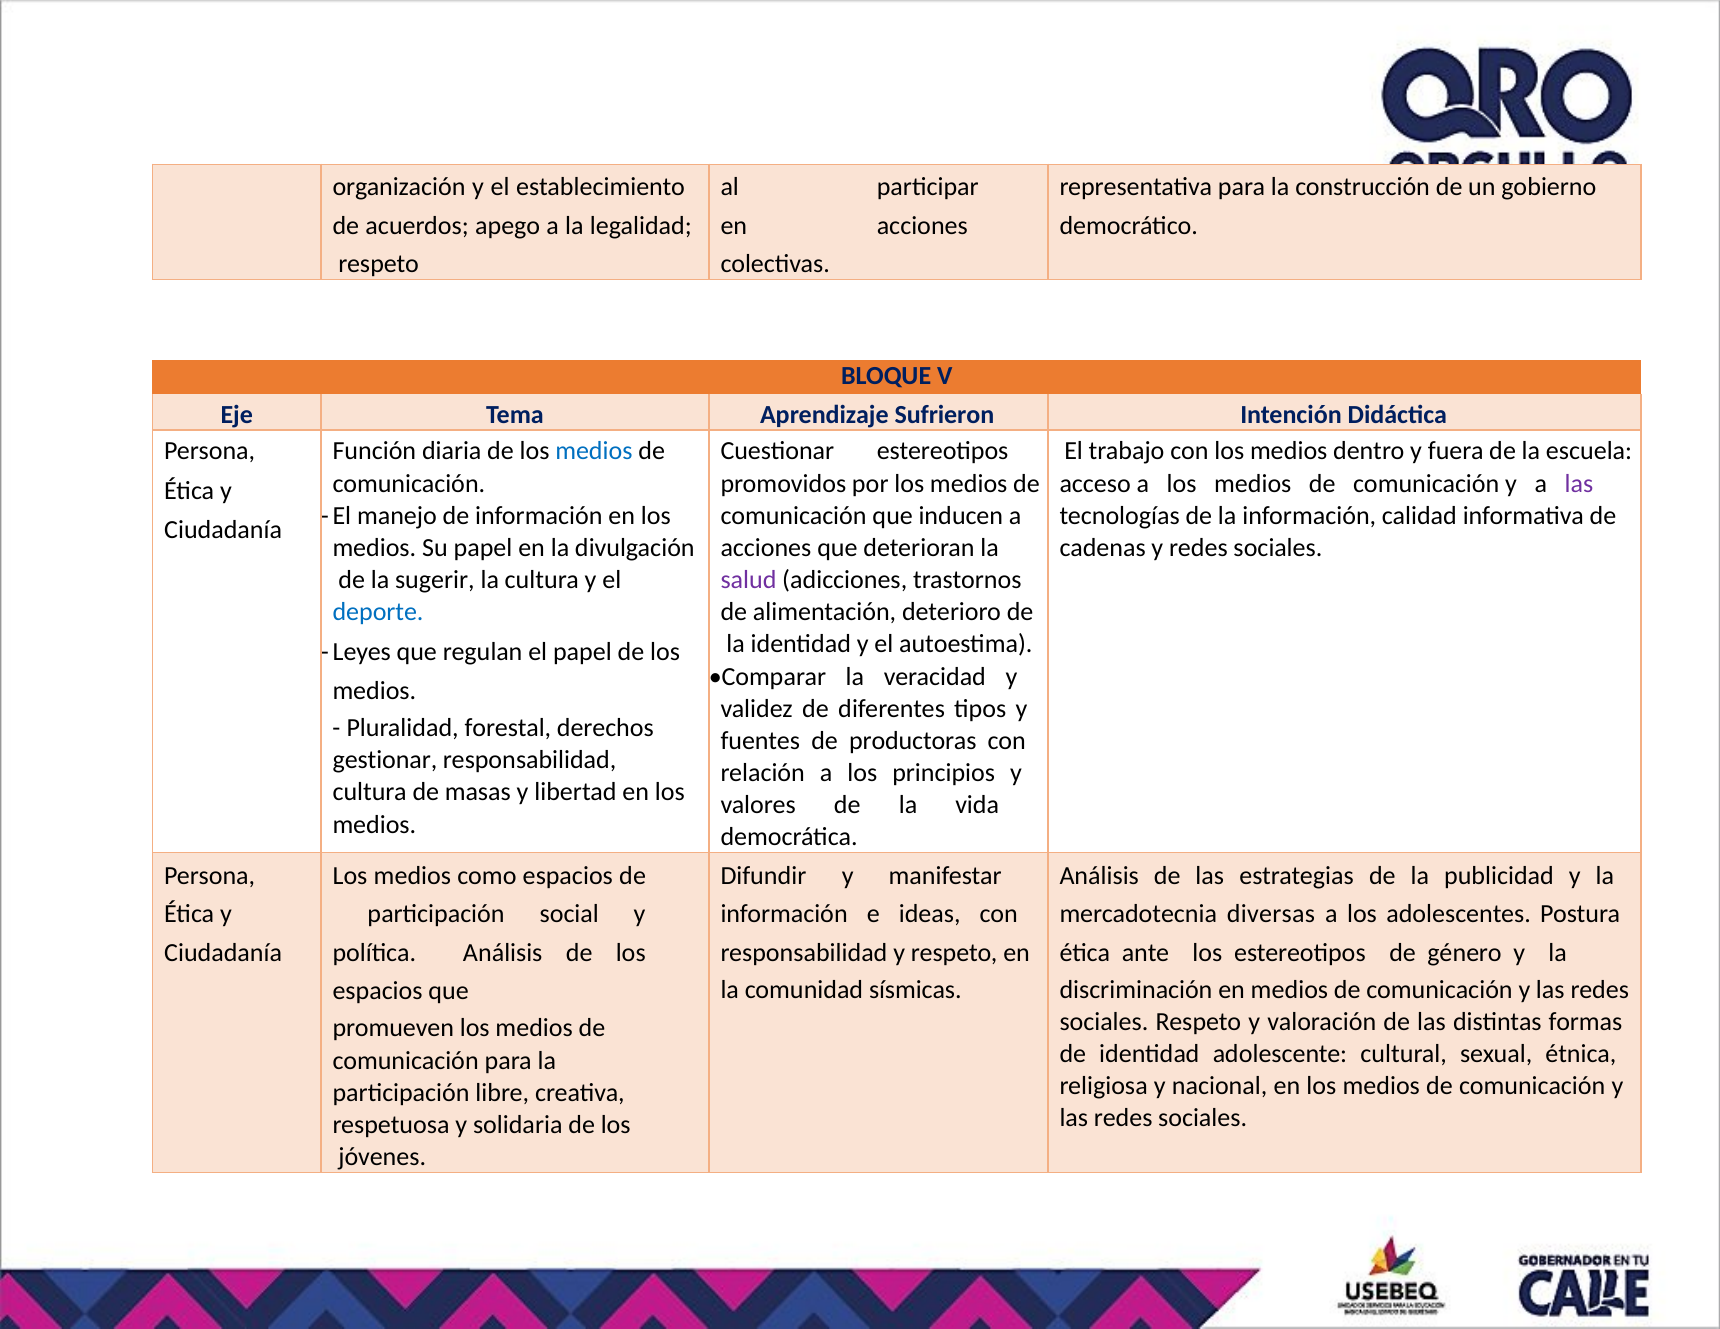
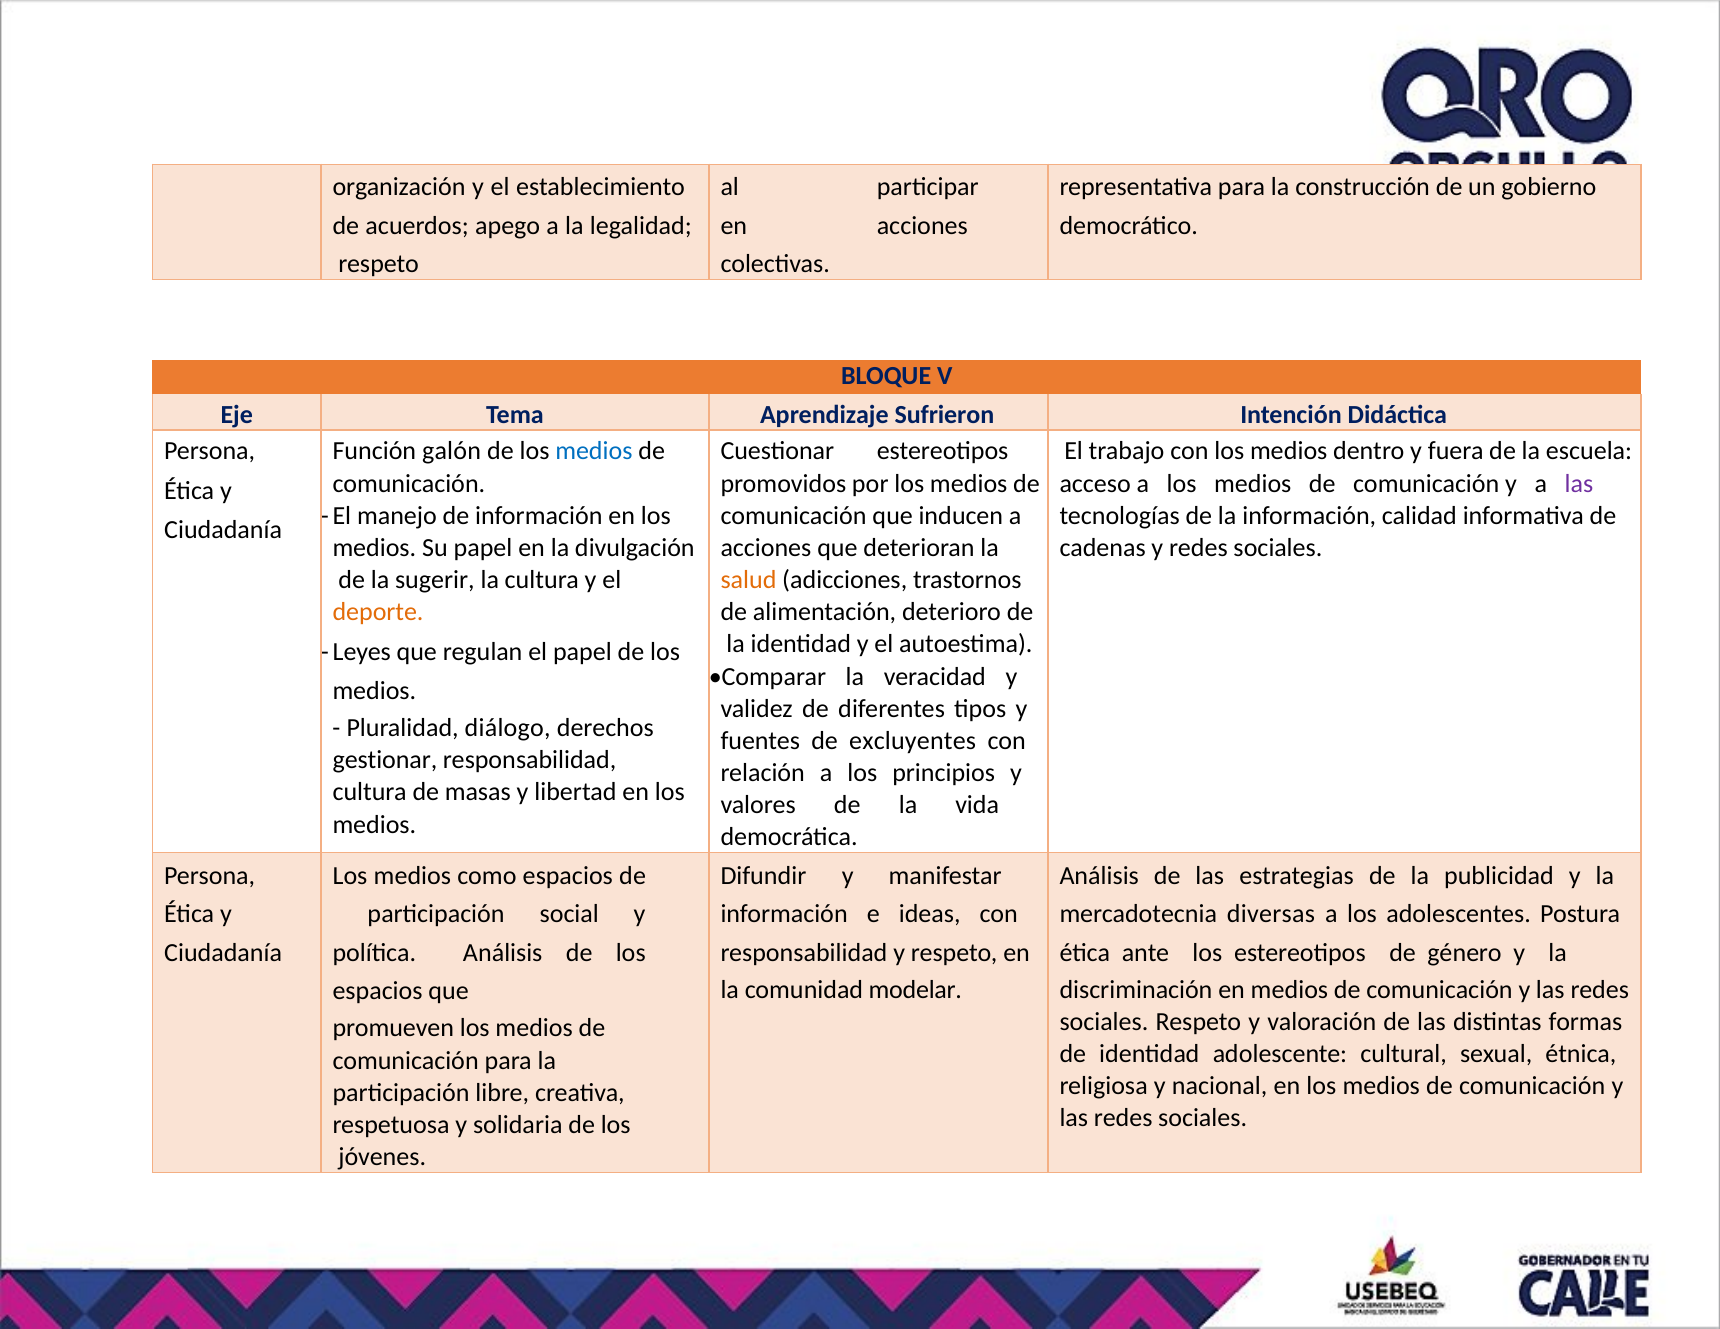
diaria: diaria -> galón
salud colour: purple -> orange
deporte colour: blue -> orange
forestal: forestal -> diálogo
productoras: productoras -> excluyentes
sísmicas: sísmicas -> modelar
